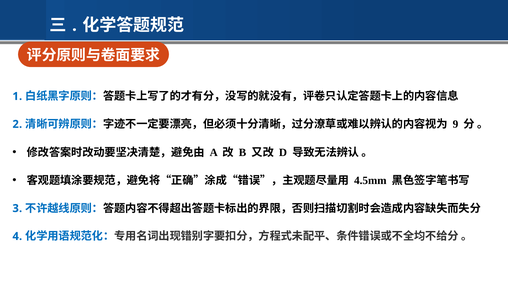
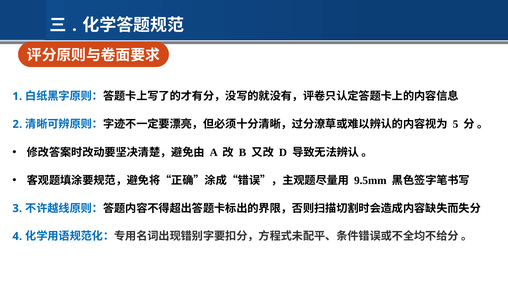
9: 9 -> 5
4.5mm: 4.5mm -> 9.5mm
